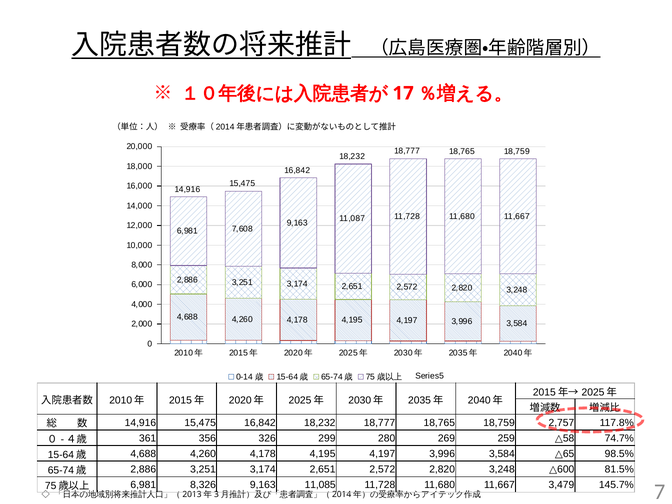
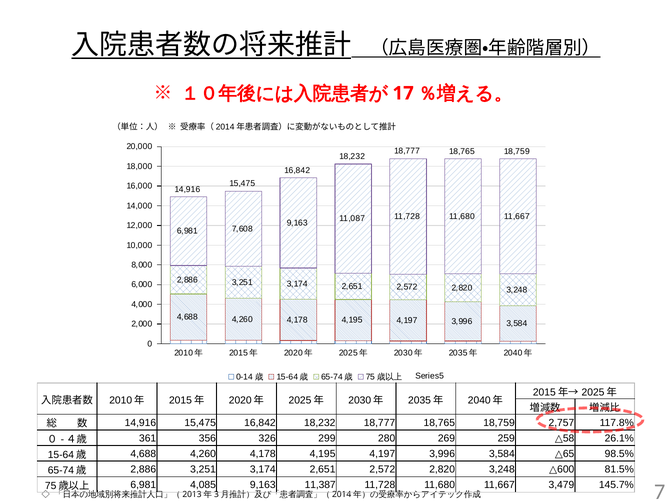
74.7%: 74.7% -> 26.1%
8,326: 8,326 -> 4,085
11,085: 11,085 -> 11,387
